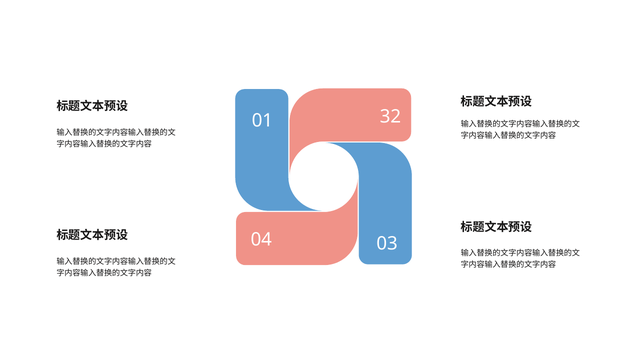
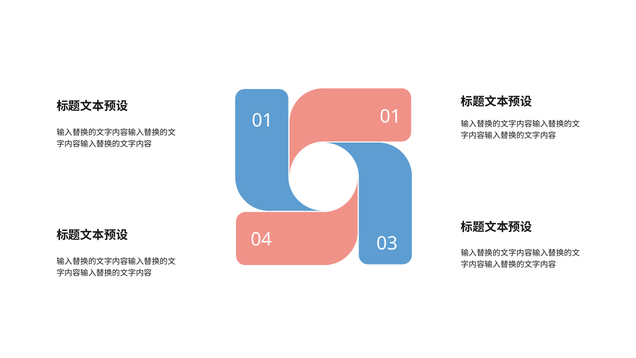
01 32: 32 -> 01
